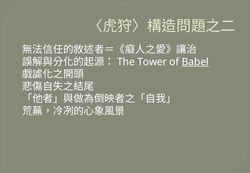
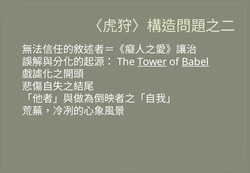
Tower underline: none -> present
